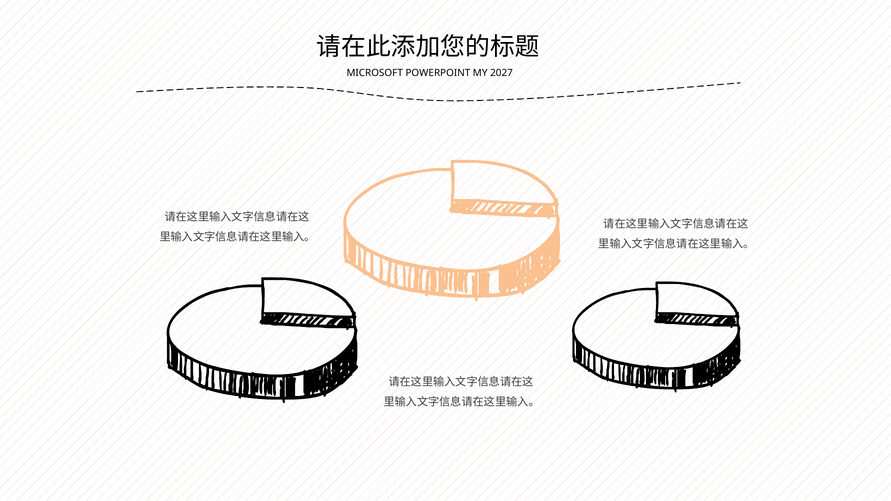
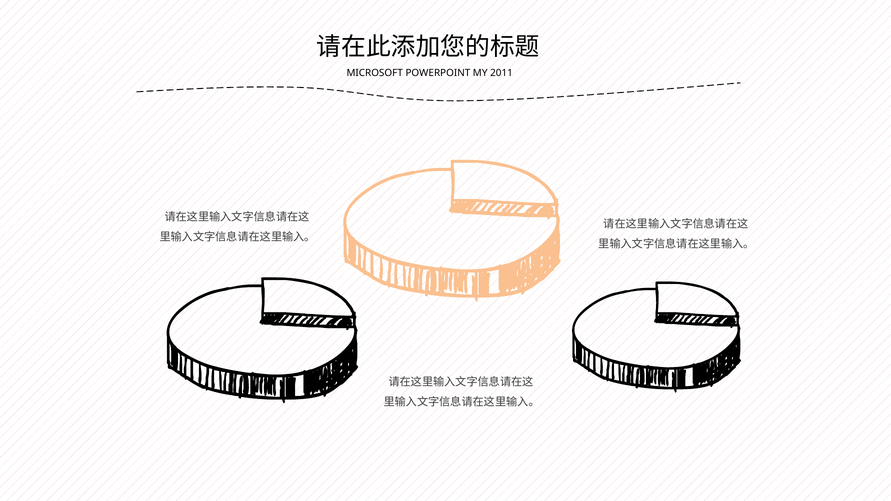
2027: 2027 -> 2011
